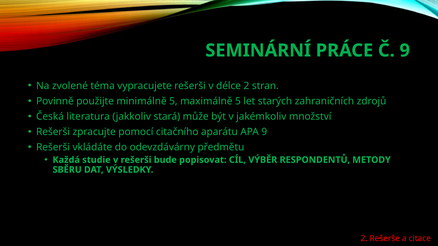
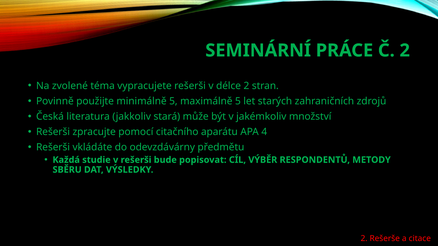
Č 9: 9 -> 2
APA 9: 9 -> 4
